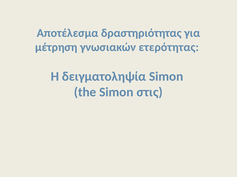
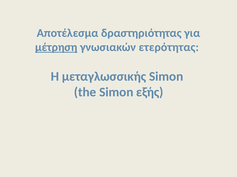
μέτρηση underline: none -> present
δειγματοληψία: δειγματοληψία -> μεταγλωσσικής
στις: στις -> εξής
